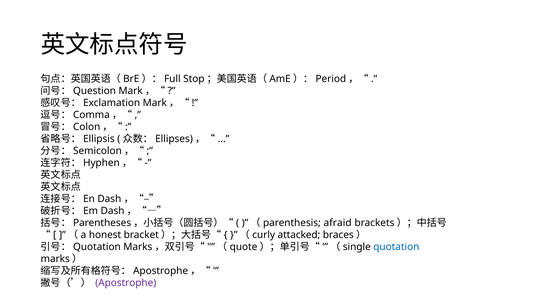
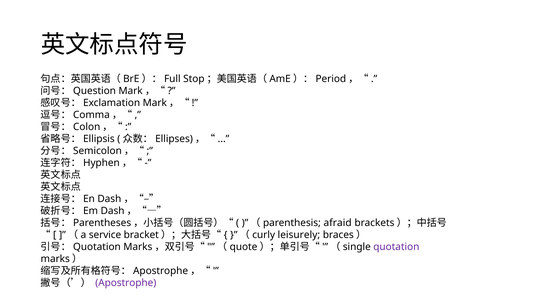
honest: honest -> service
attacked: attacked -> leisurely
quotation colour: blue -> purple
